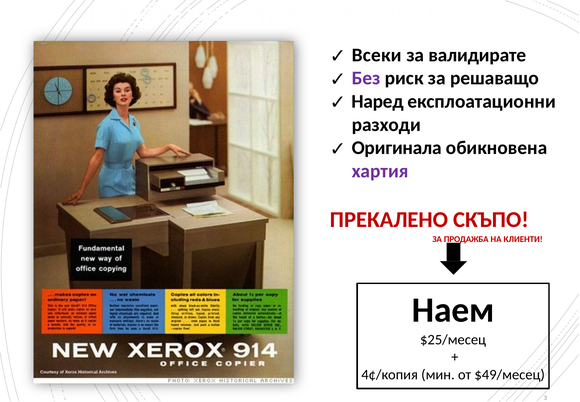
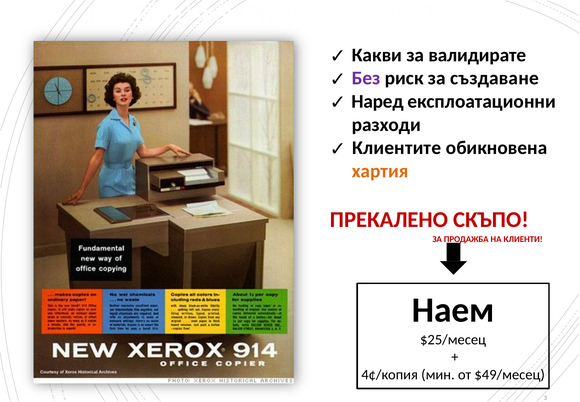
Всеки: Всеки -> Какви
решаващо: решаващо -> създаване
Оригинала: Оригинала -> Клиентите
хартия colour: purple -> orange
